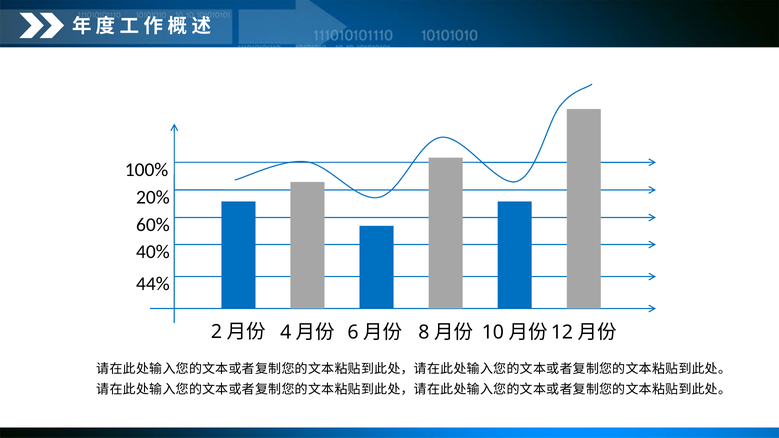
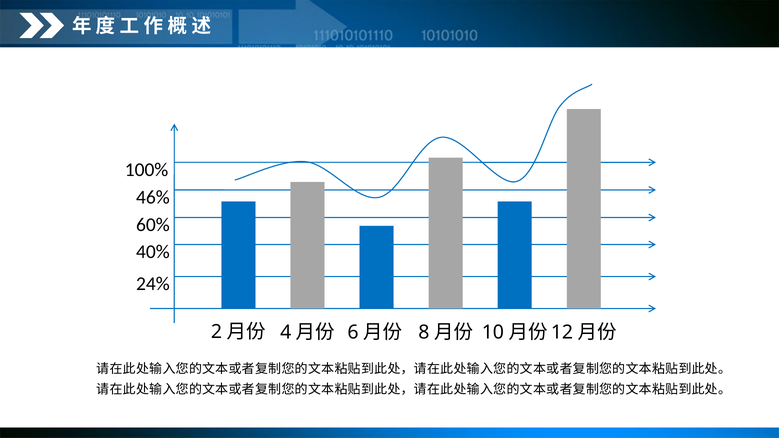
20%: 20% -> 46%
44%: 44% -> 24%
